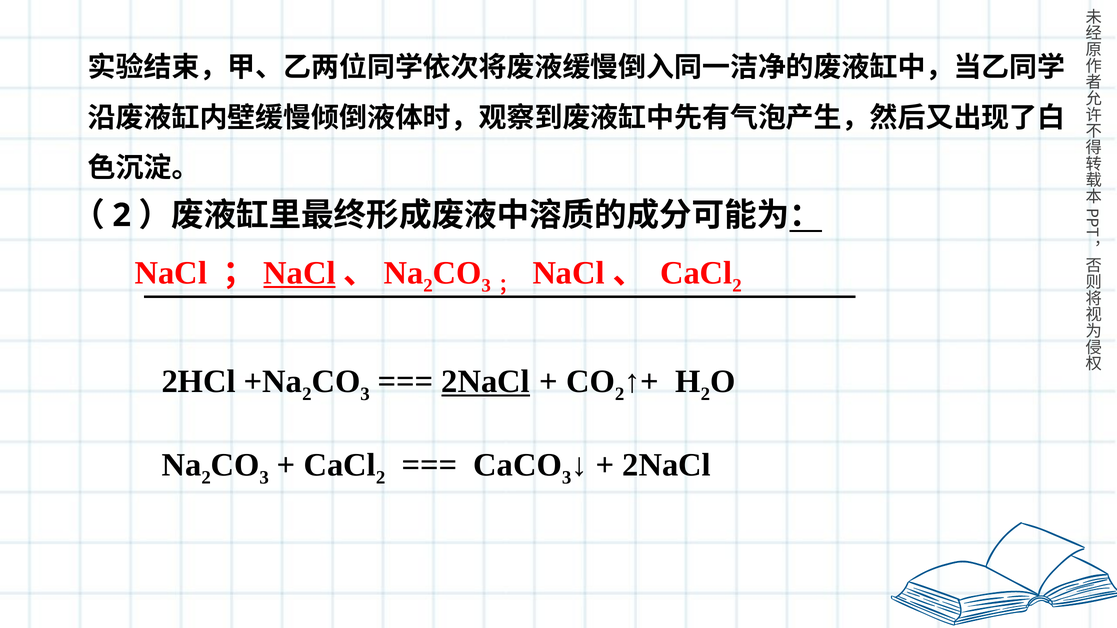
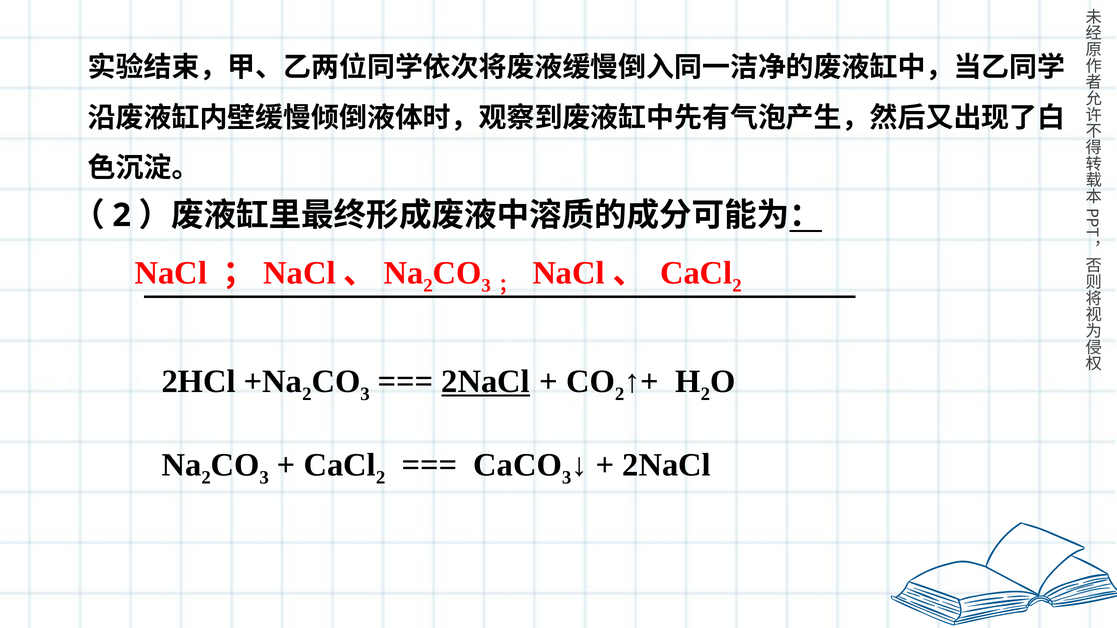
NaCl at (299, 273) underline: present -> none
